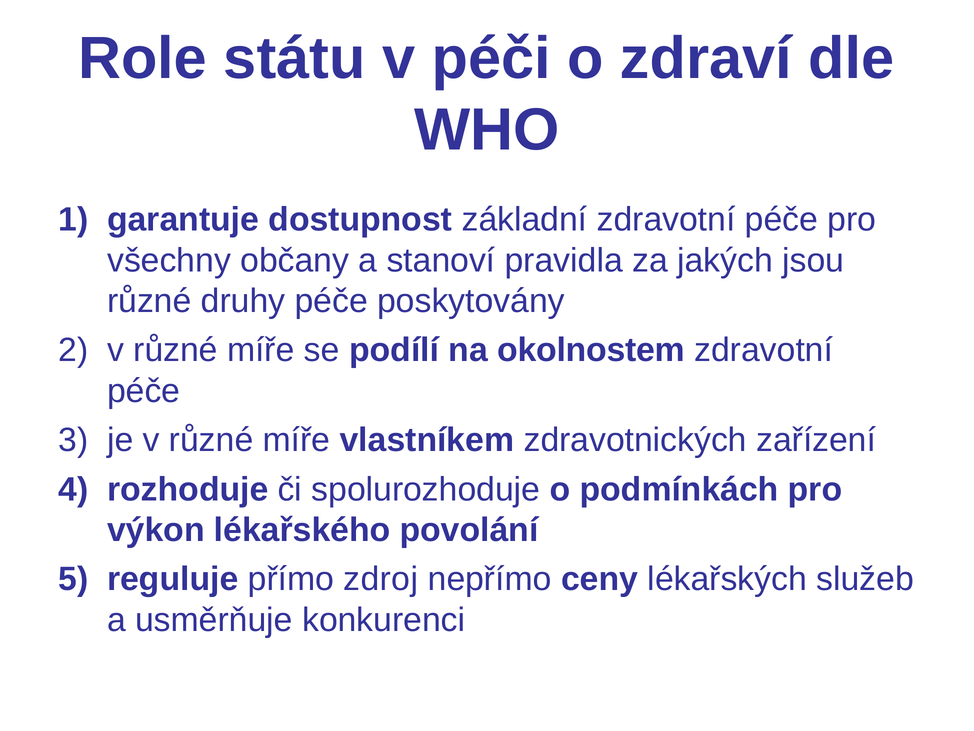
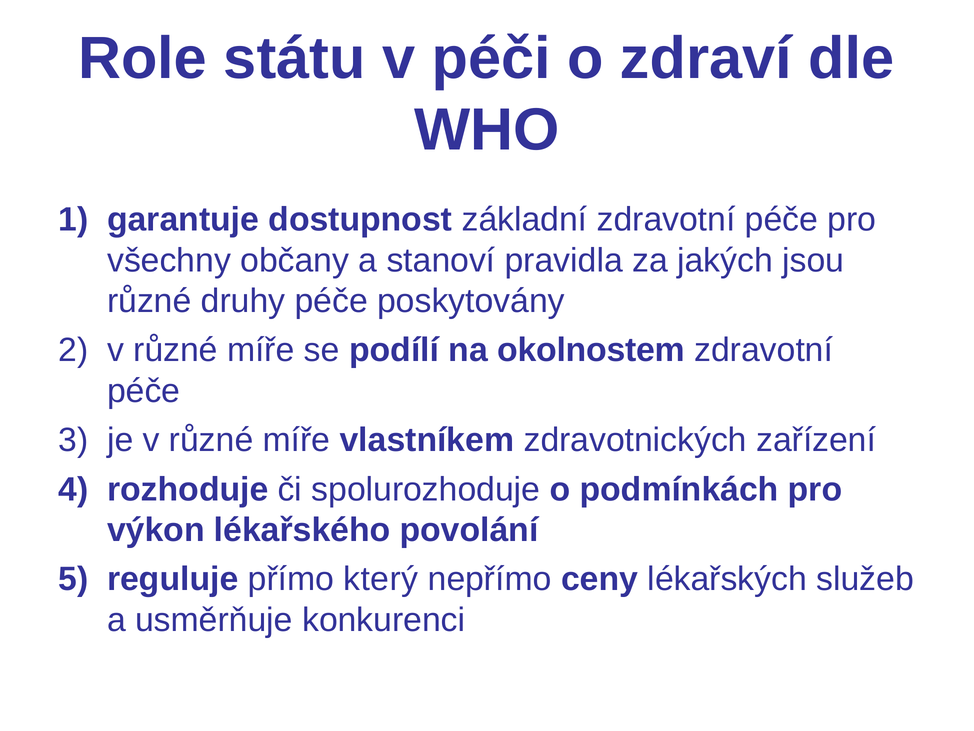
zdroj: zdroj -> který
